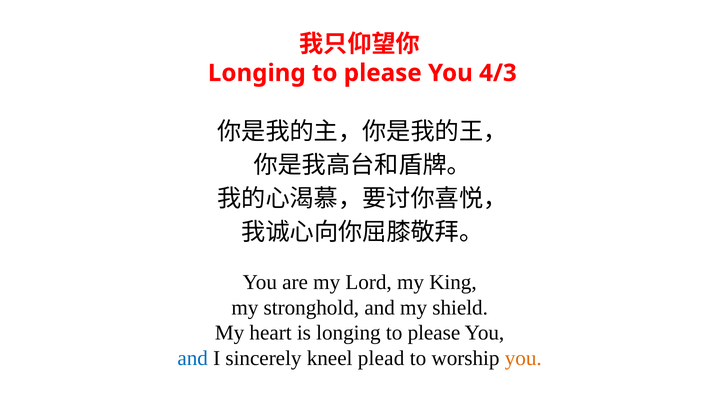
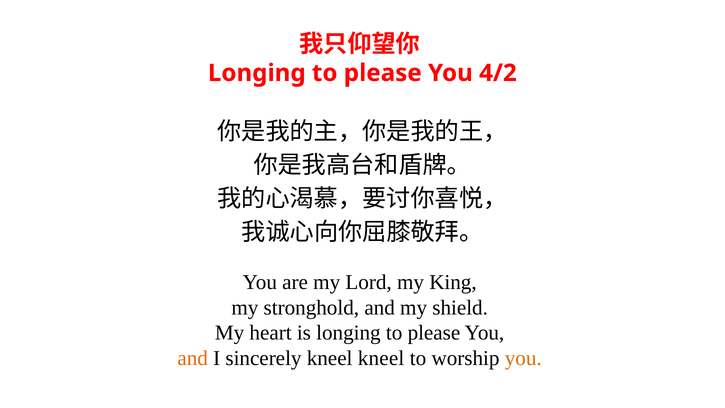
4/3: 4/3 -> 4/2
and at (193, 358) colour: blue -> orange
kneel plead: plead -> kneel
